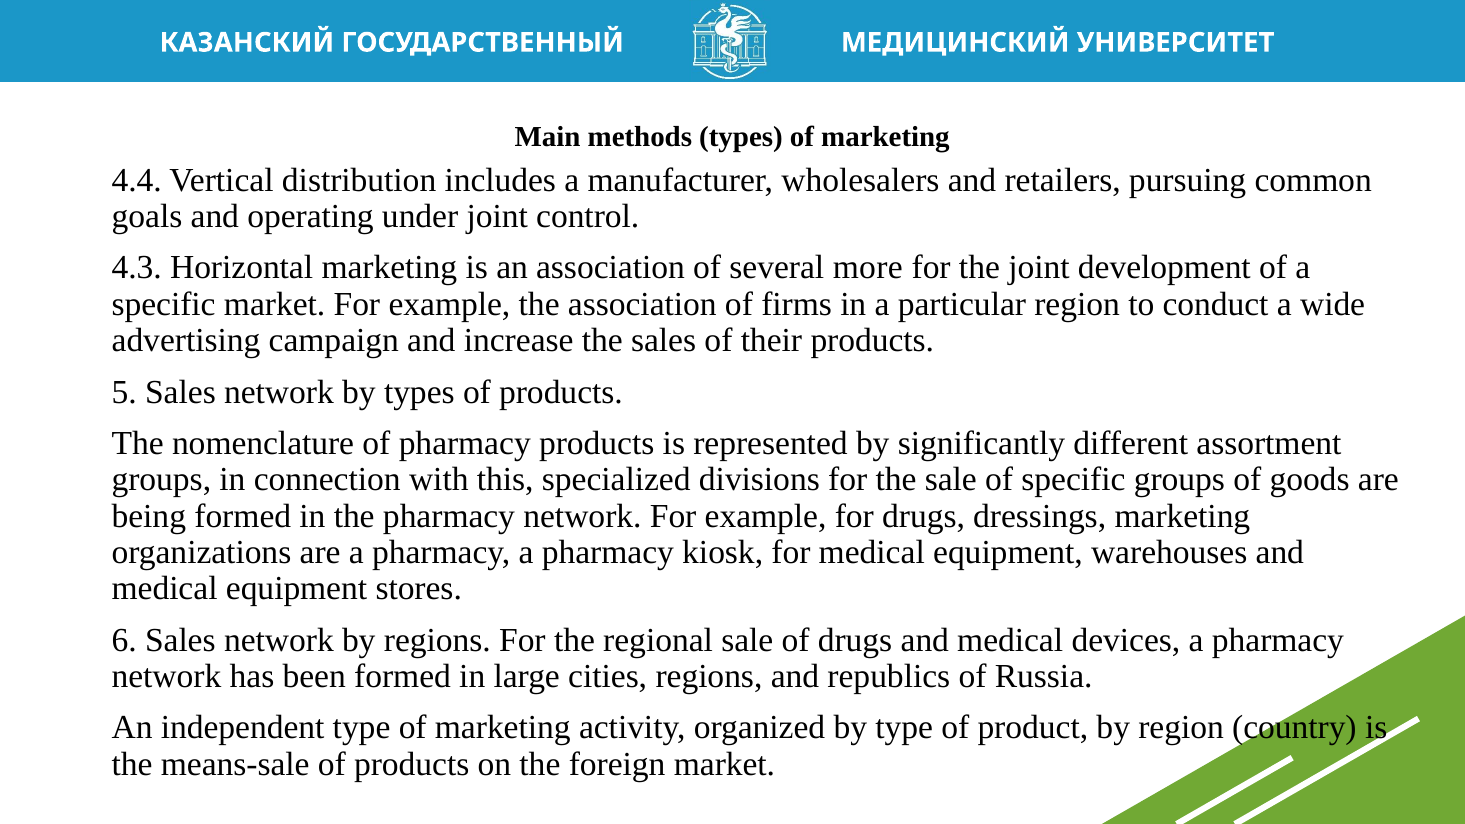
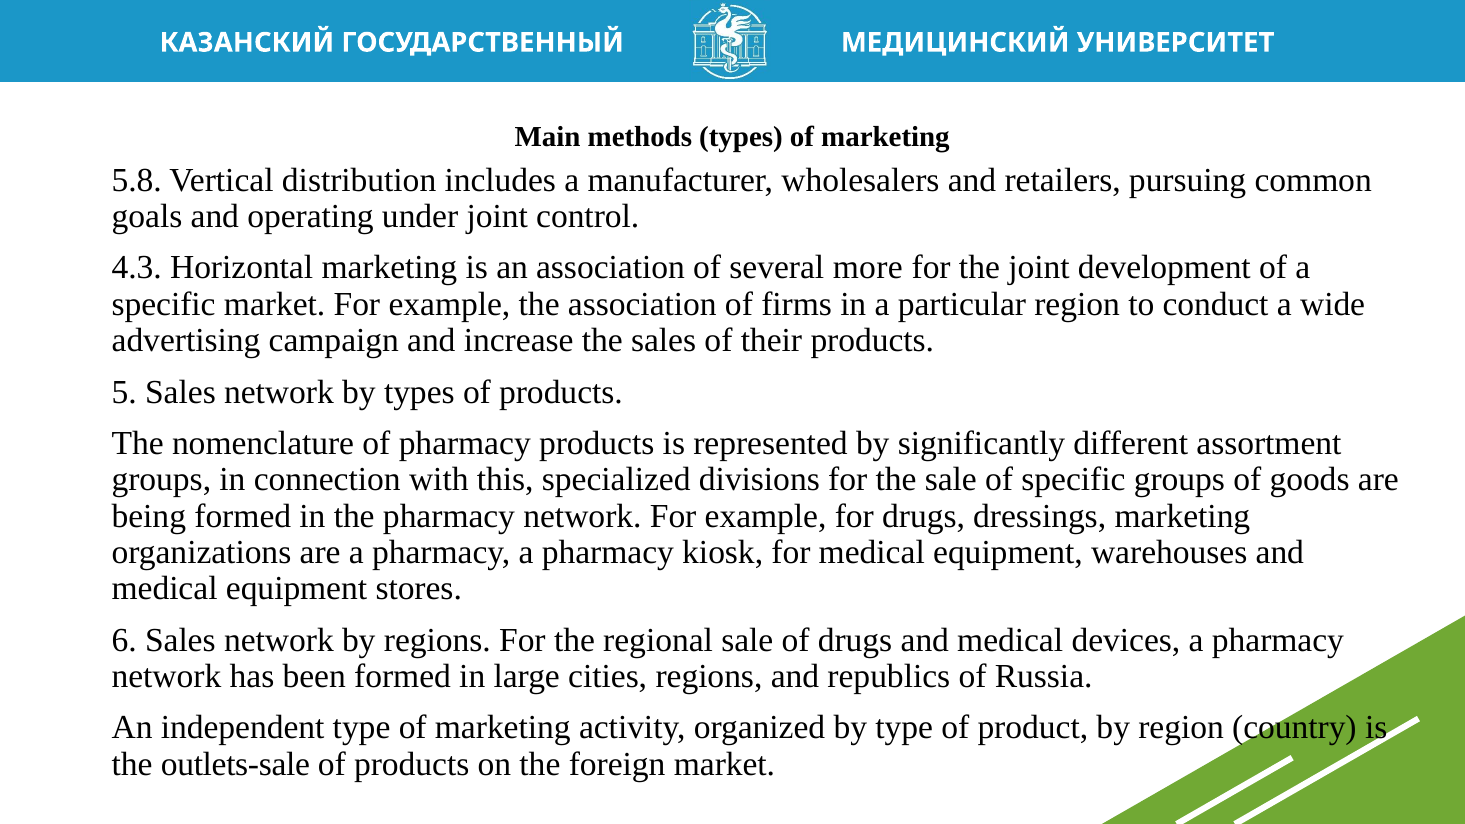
4.4: 4.4 -> 5.8
means-sale: means-sale -> outlets-sale
